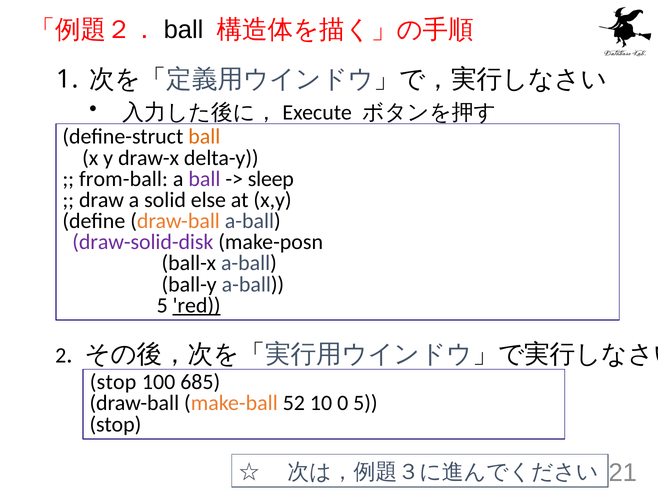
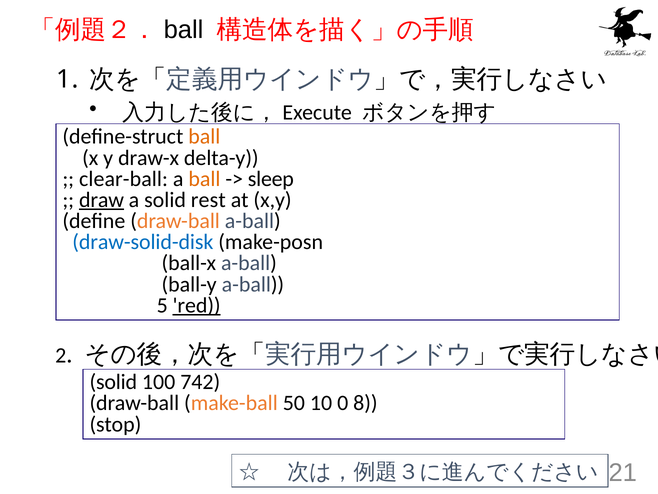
from-ball: from-ball -> clear-ball
ball at (204, 179) colour: purple -> orange
draw underline: none -> present
else: else -> rest
draw-solid-disk colour: purple -> blue
stop at (113, 382): stop -> solid
685: 685 -> 742
52: 52 -> 50
0 5: 5 -> 8
